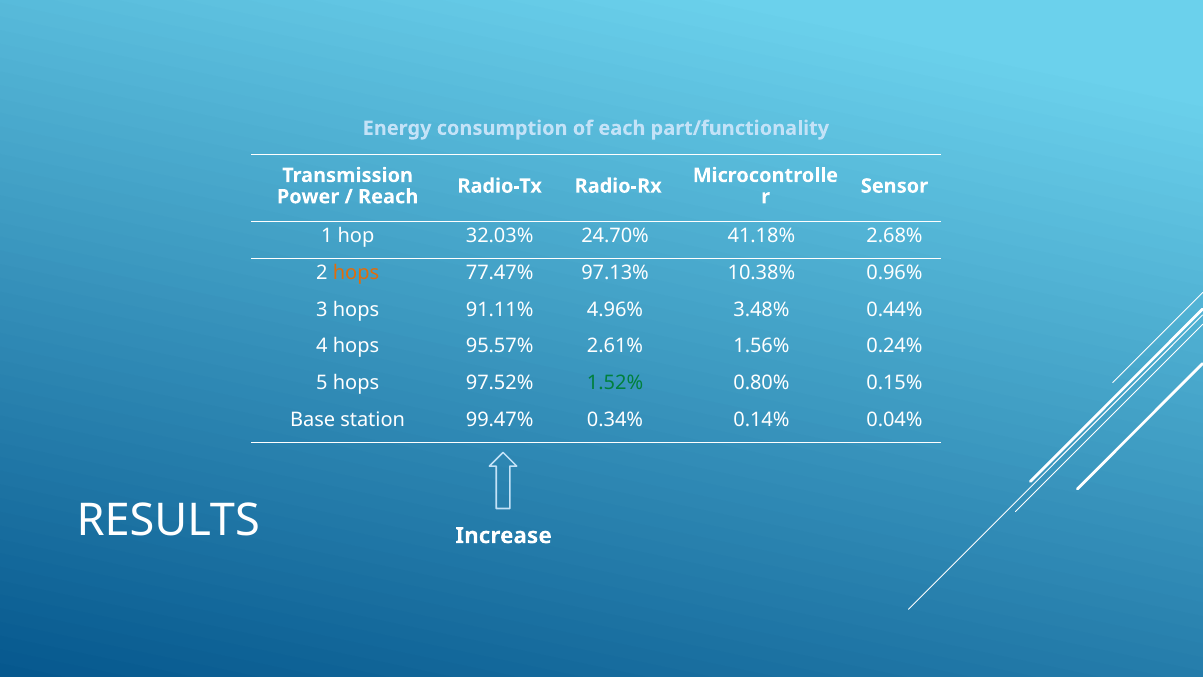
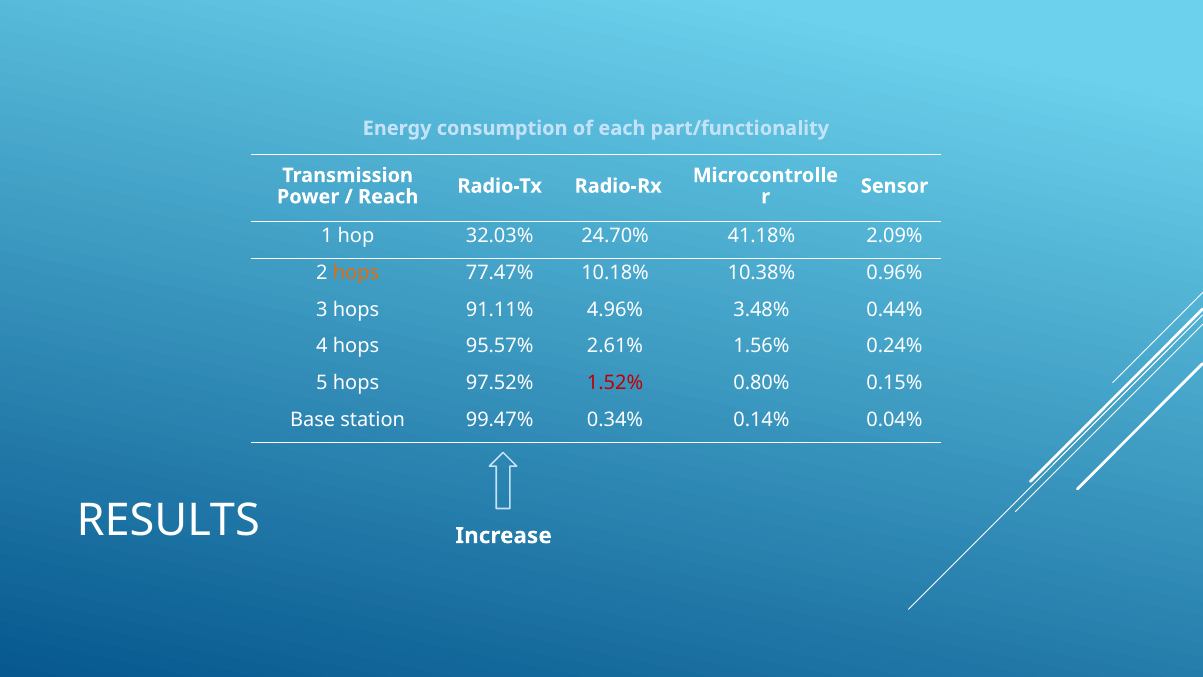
2.68%: 2.68% -> 2.09%
97.13%: 97.13% -> 10.18%
1.52% colour: green -> red
